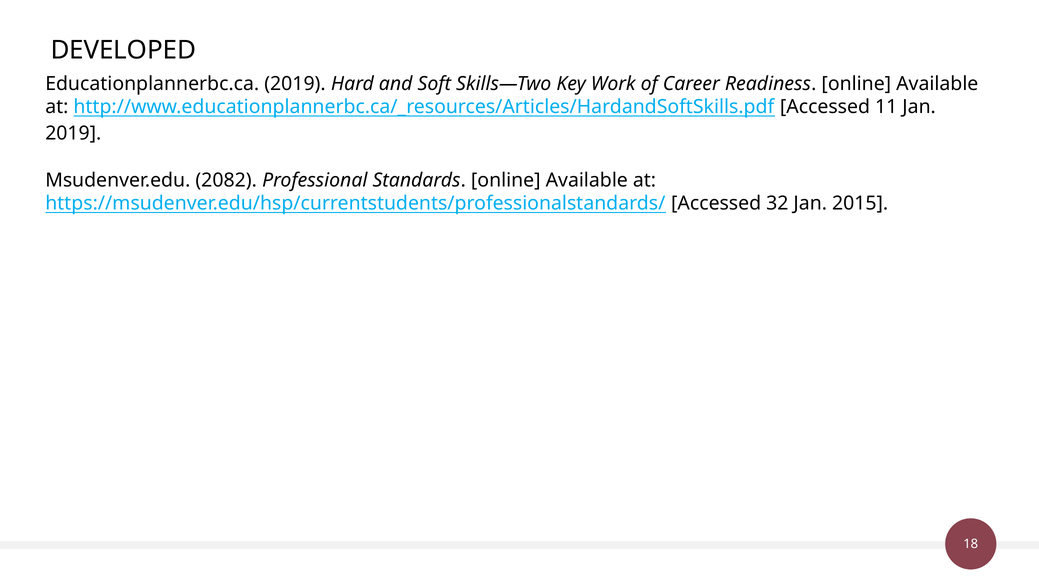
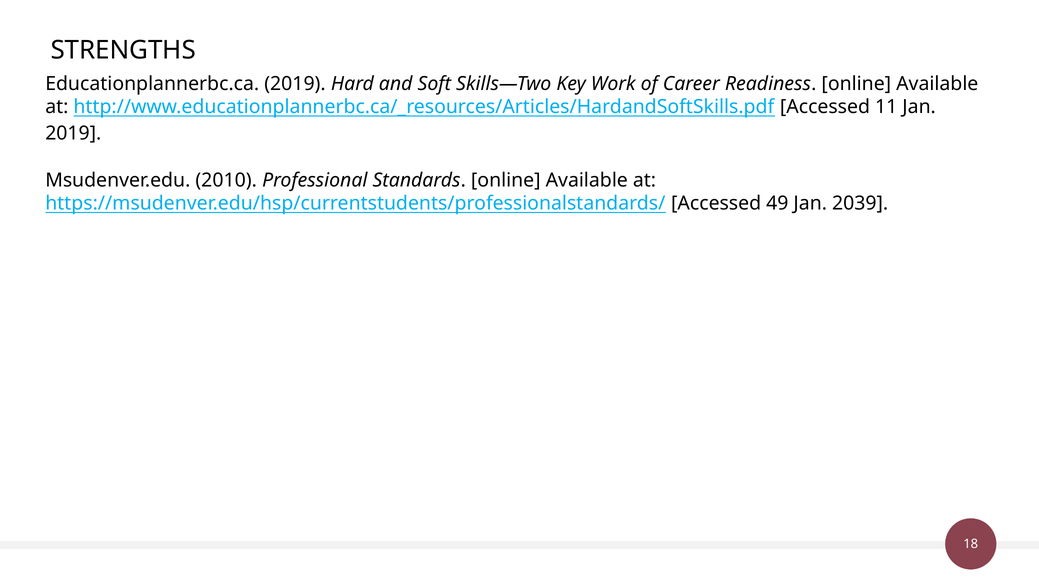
DEVELOPED: DEVELOPED -> STRENGTHS
2082: 2082 -> 2010
32: 32 -> 49
2015: 2015 -> 2039
